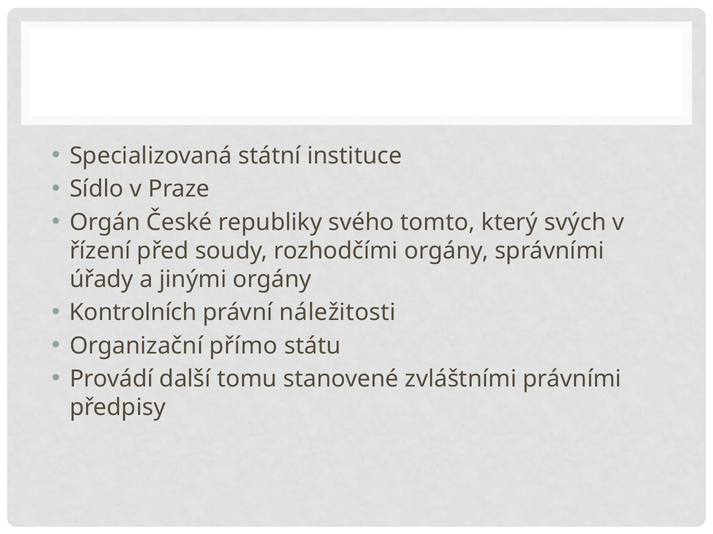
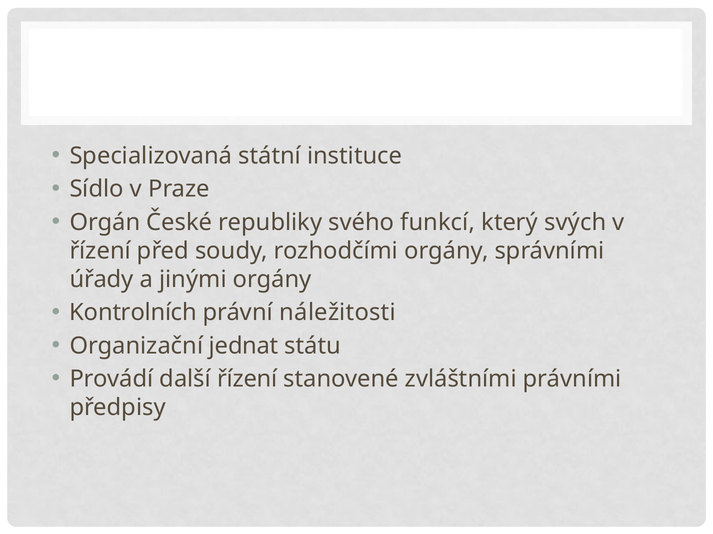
tomto: tomto -> funkcí
přímo: přímo -> jednat
další tomu: tomu -> řízení
